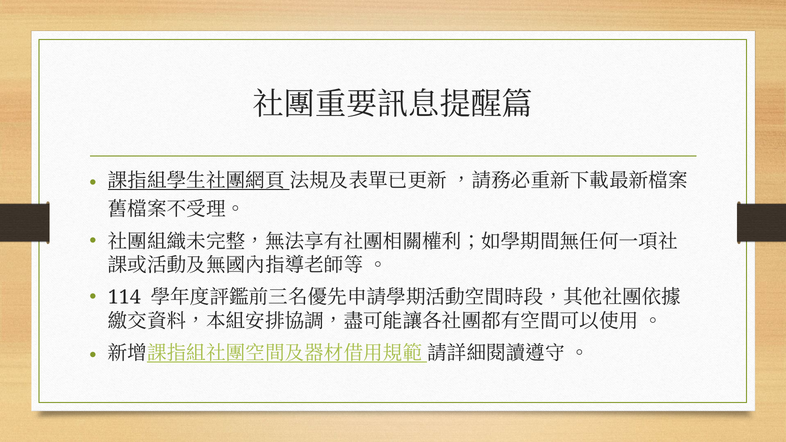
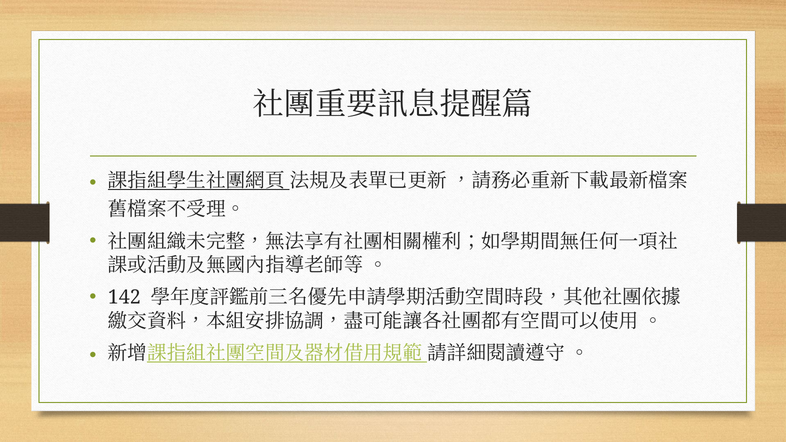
114: 114 -> 142
